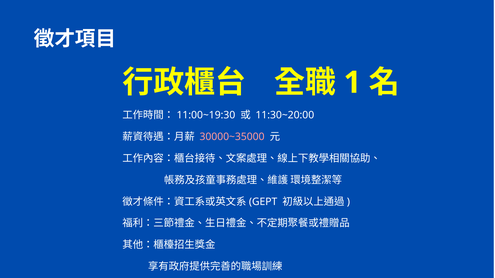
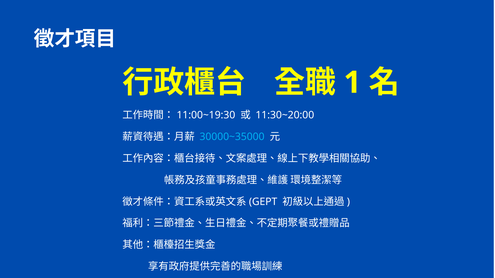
30000~35000 colour: pink -> light blue
